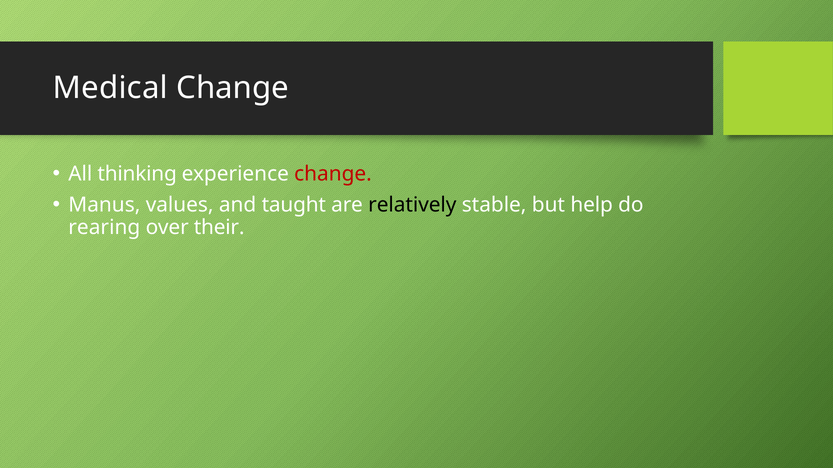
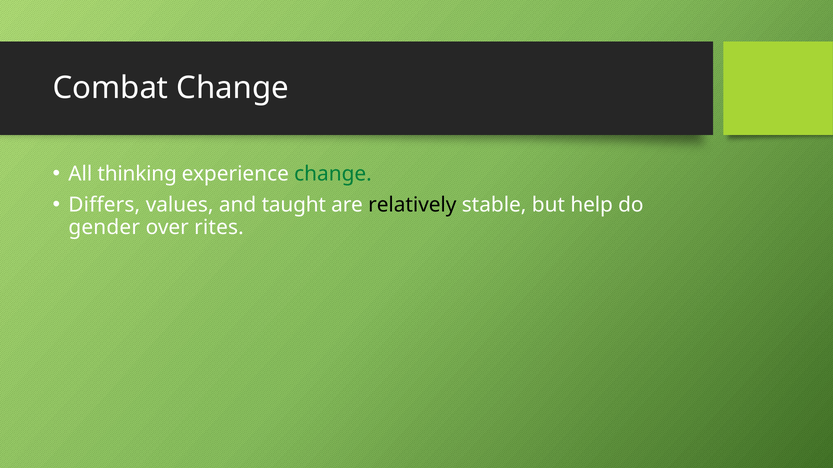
Medical: Medical -> Combat
change at (333, 174) colour: red -> green
Manus: Manus -> Differs
rearing: rearing -> gender
their: their -> rites
